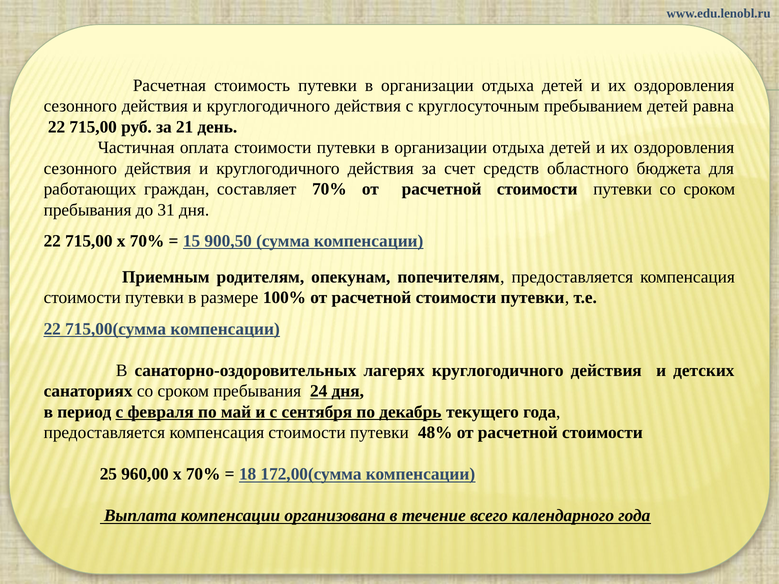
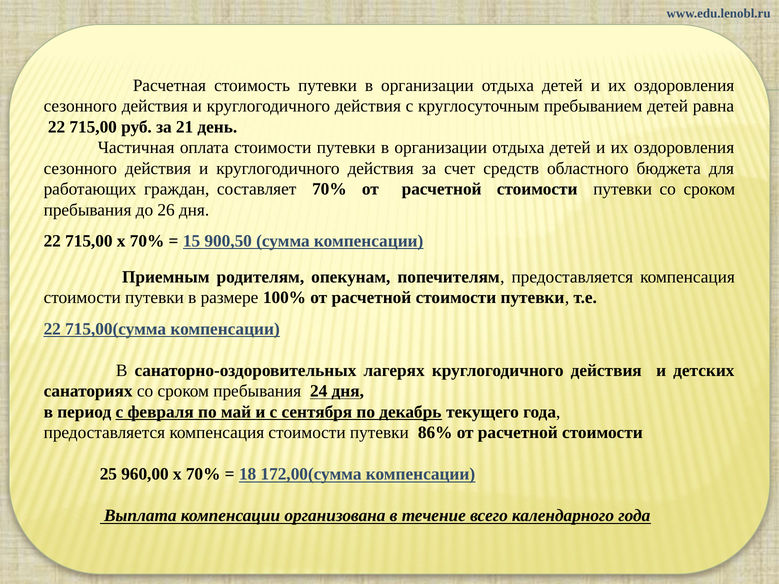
31: 31 -> 26
48%: 48% -> 86%
